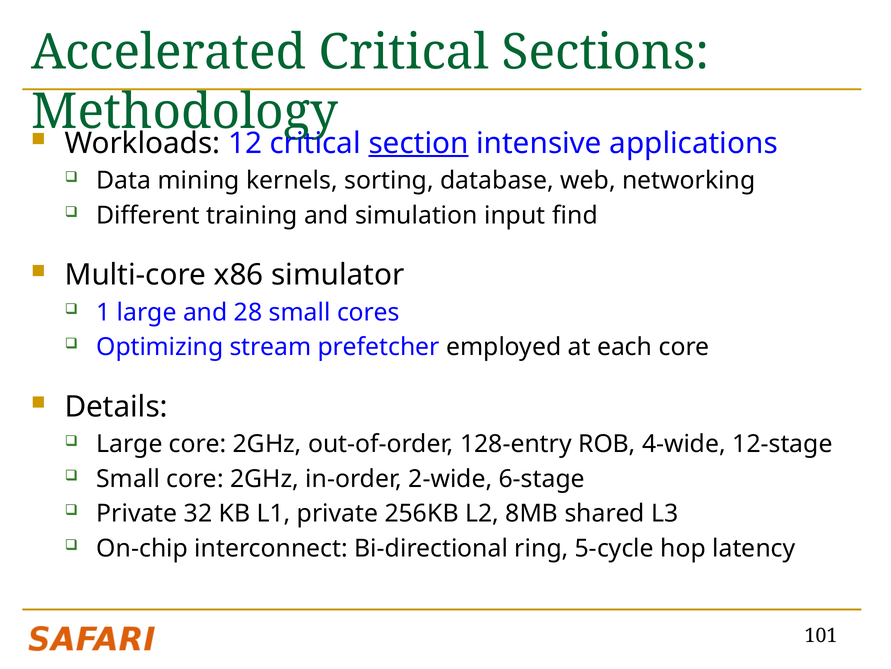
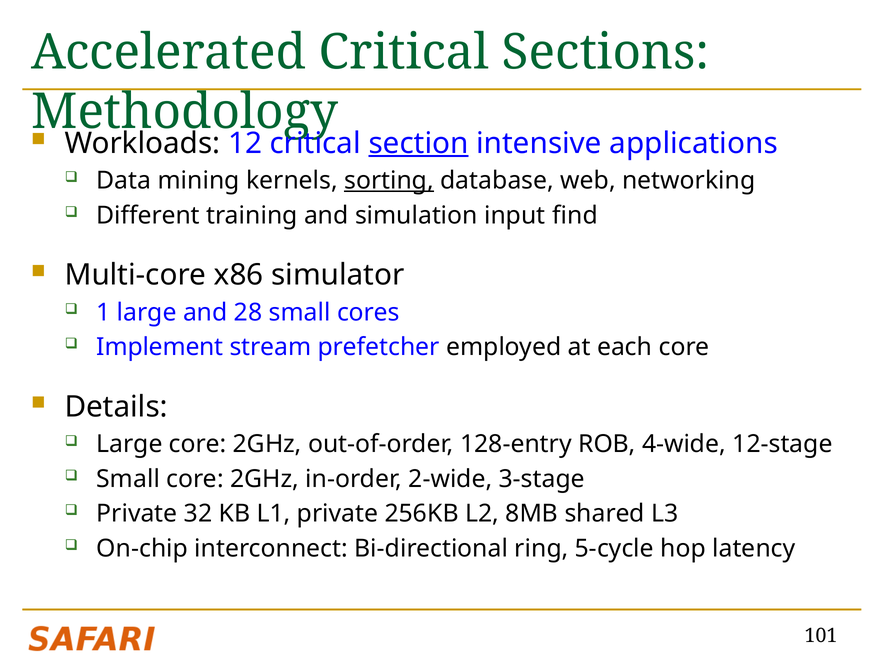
sorting underline: none -> present
Optimizing: Optimizing -> Implement
6-stage: 6-stage -> 3-stage
